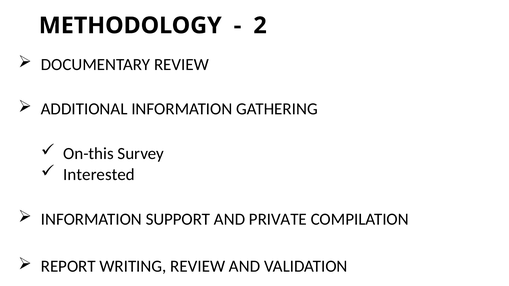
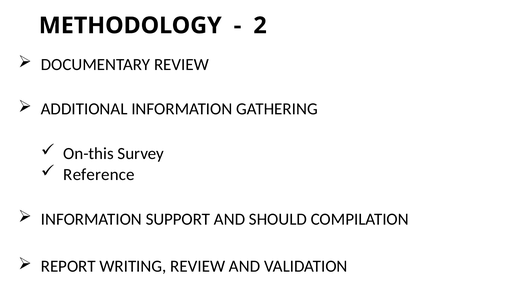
Interested: Interested -> Reference
PRIVATE: PRIVATE -> SHOULD
